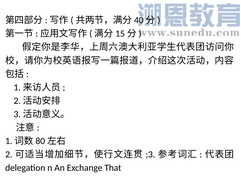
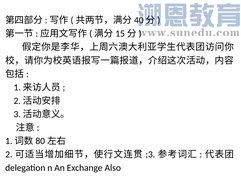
That: That -> Also
